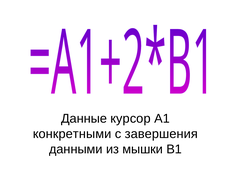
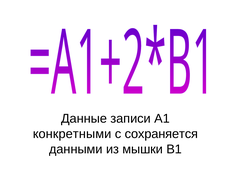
курсор: курсор -> записи
завершения: завершения -> сохраняется
